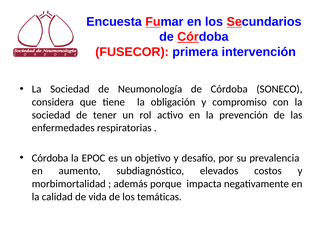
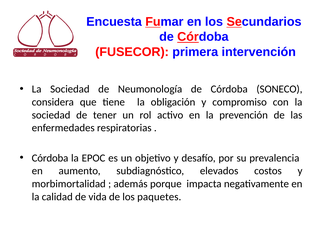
temáticas: temáticas -> paquetes
